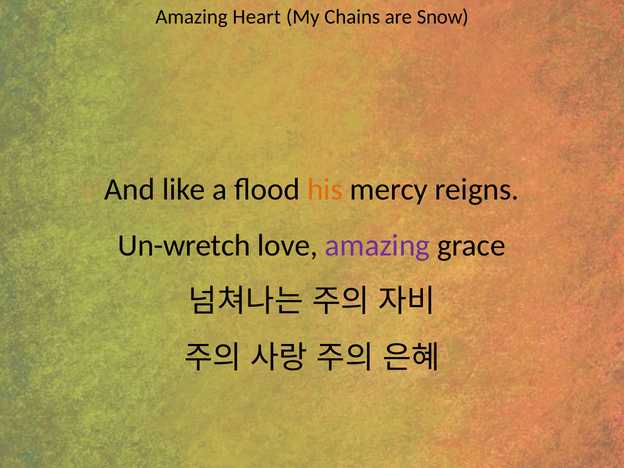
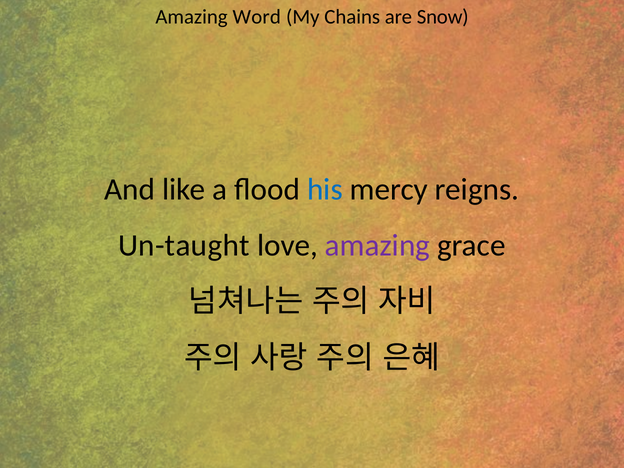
Heart: Heart -> Word
his colour: orange -> blue
Un-wretch: Un-wretch -> Un-taught
